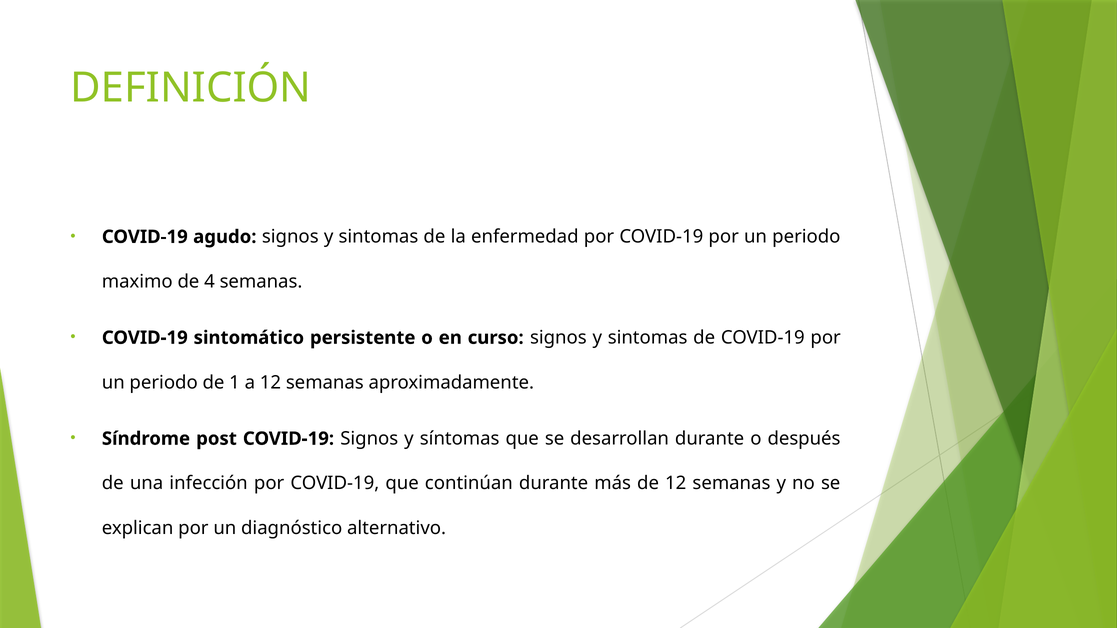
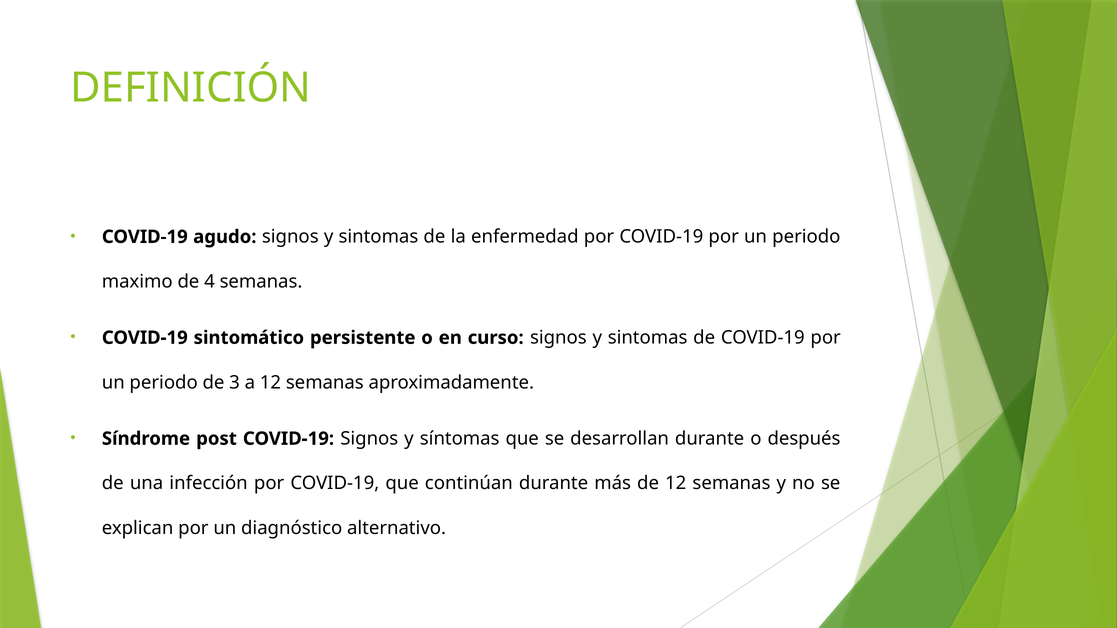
1: 1 -> 3
